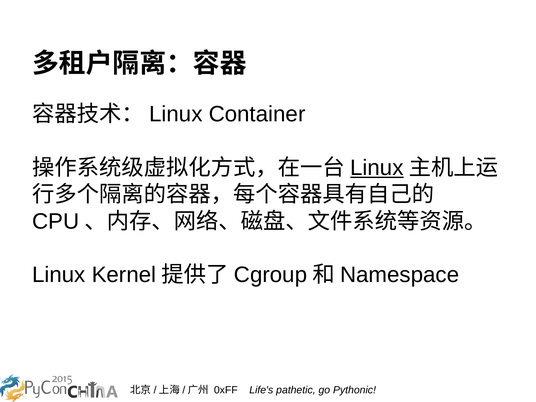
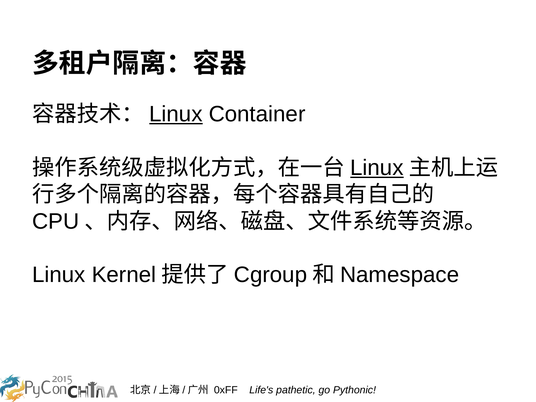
Linux at (176, 114) underline: none -> present
